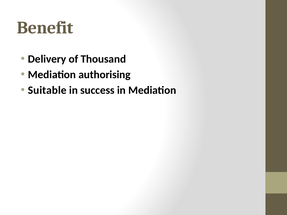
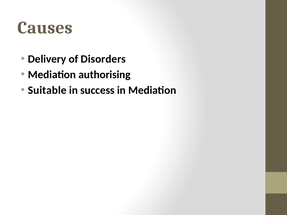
Benefit: Benefit -> Causes
Thousand: Thousand -> Disorders
